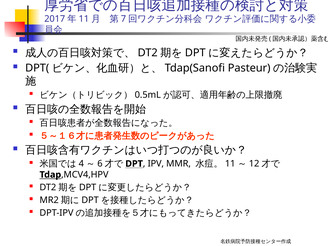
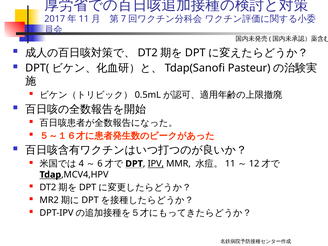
IPV underline: none -> present
